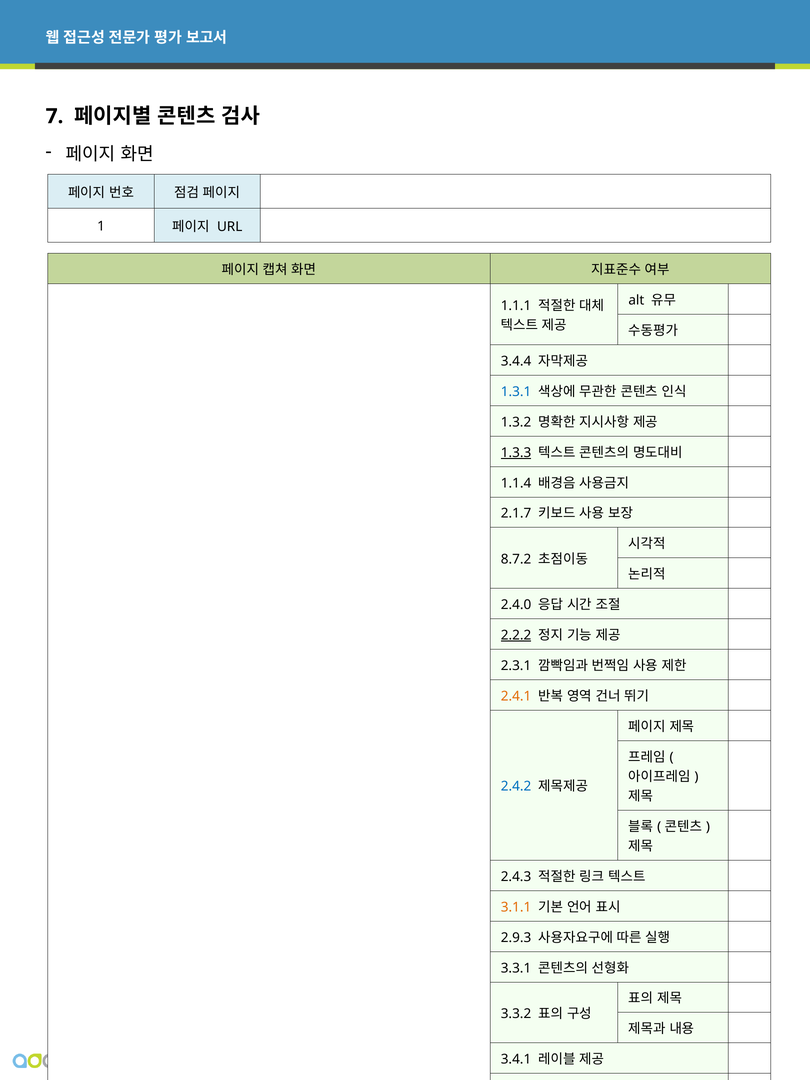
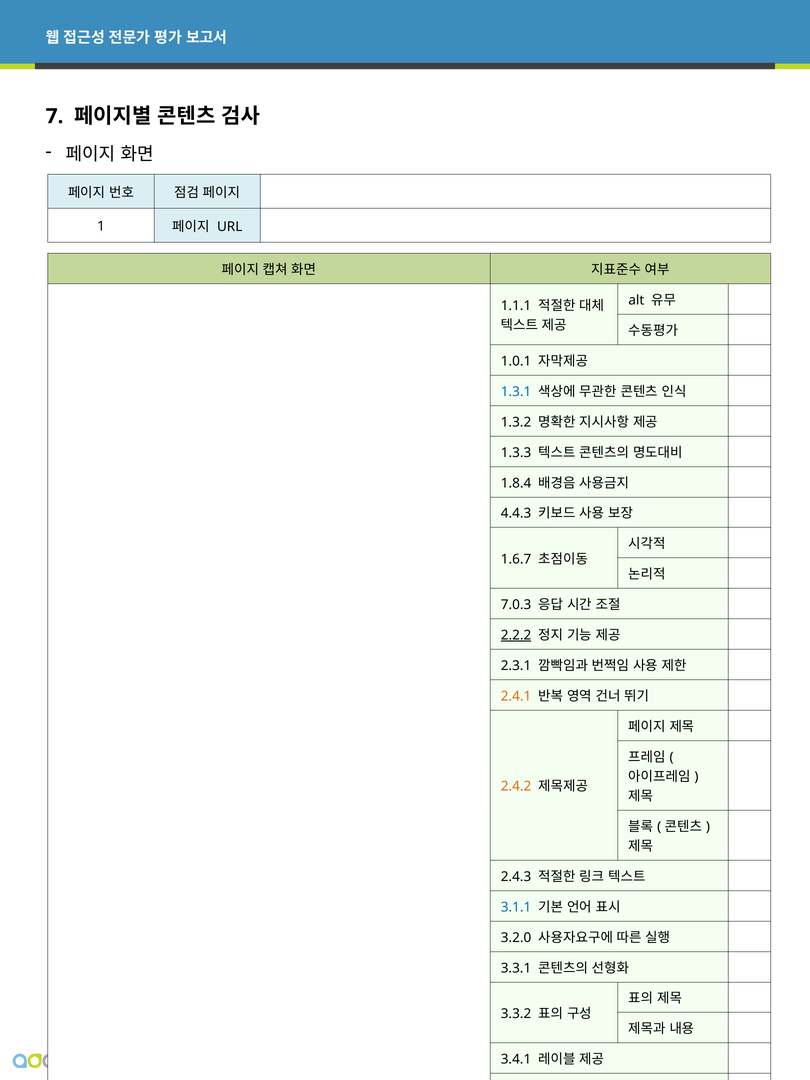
3.4.4: 3.4.4 -> 1.0.1
1.3.3 underline: present -> none
1.1.4: 1.1.4 -> 1.8.4
2.1.7: 2.1.7 -> 4.4.3
8.7.2: 8.7.2 -> 1.6.7
2.4.0: 2.4.0 -> 7.0.3
2.4.2 colour: blue -> orange
3.1.1 colour: orange -> blue
2.9.3: 2.9.3 -> 3.2.0
